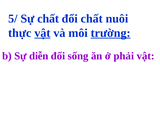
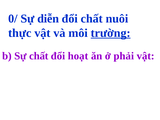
5/: 5/ -> 0/
Sự chất: chất -> diễn
vật at (42, 33) underline: present -> none
Sự diễn: diễn -> chất
sống: sống -> hoạt
